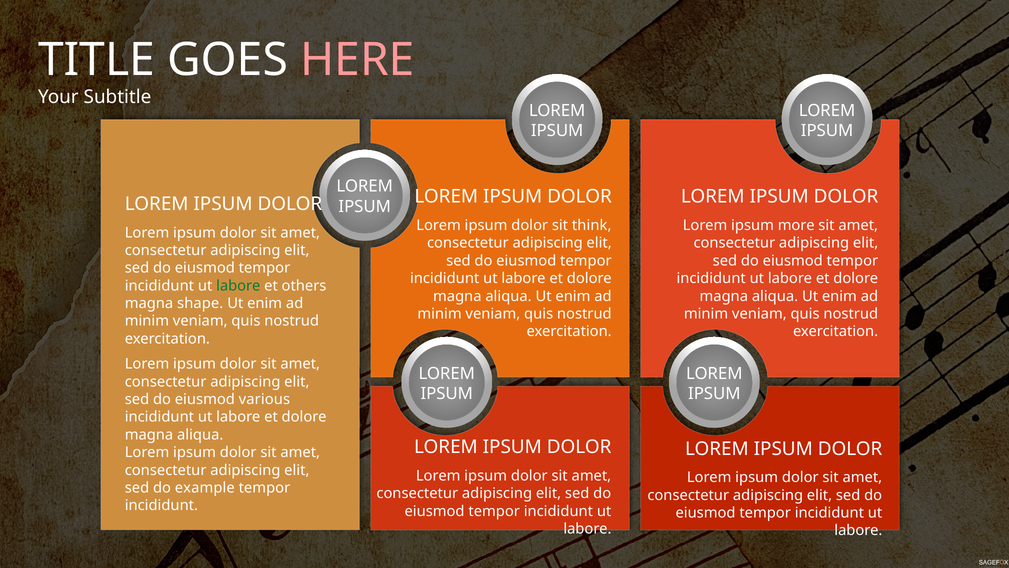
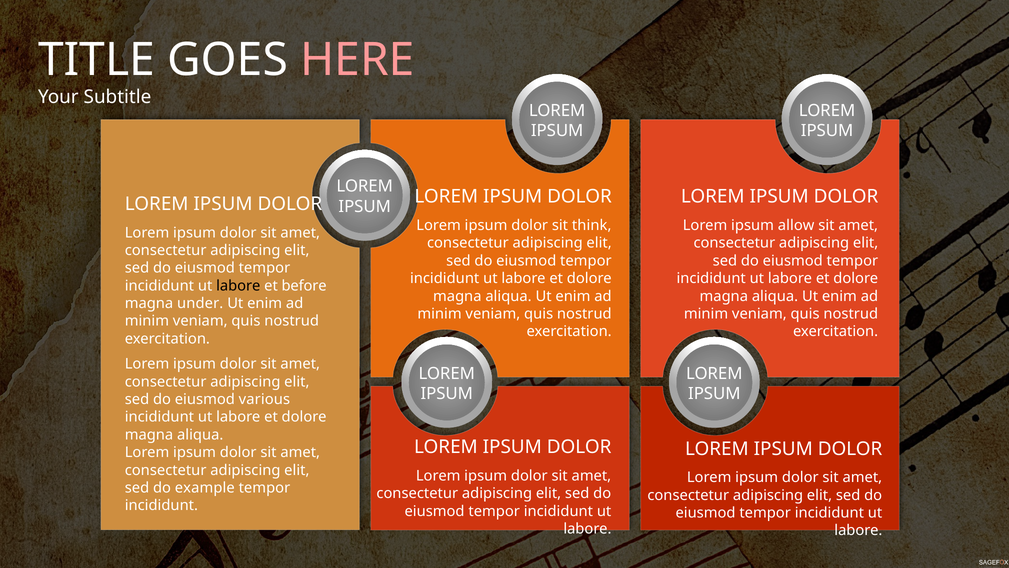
more: more -> allow
labore at (238, 286) colour: green -> black
others: others -> before
shape: shape -> under
